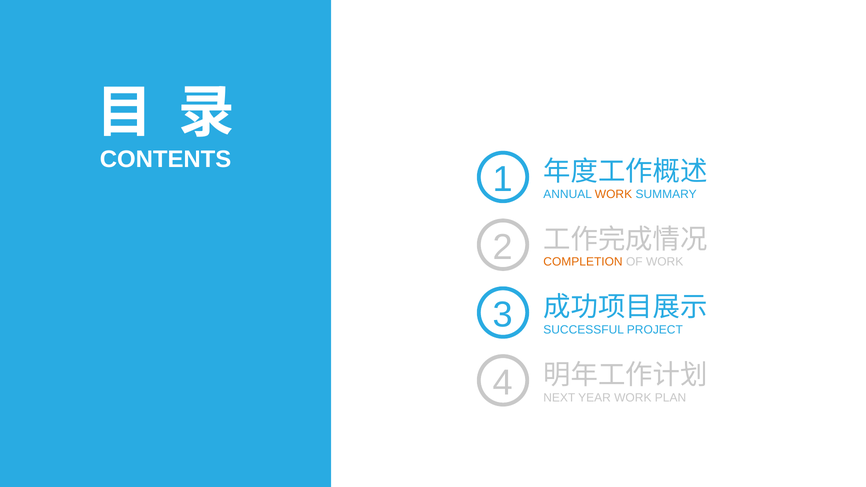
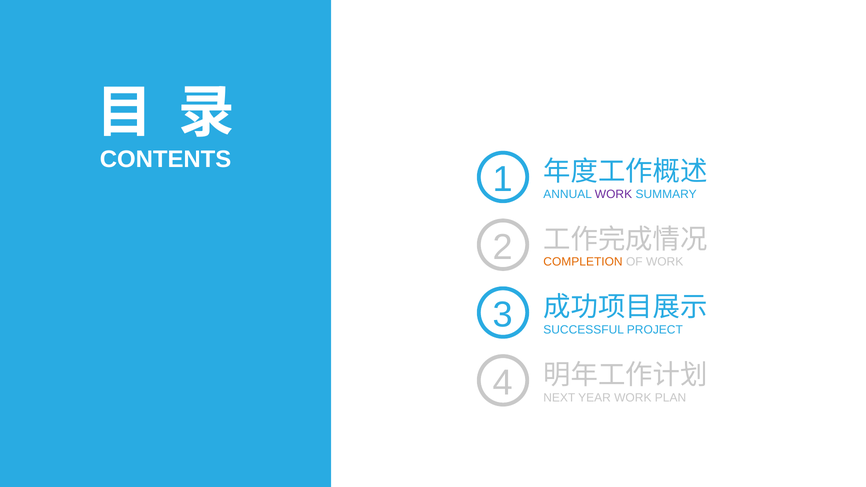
WORK at (613, 194) colour: orange -> purple
